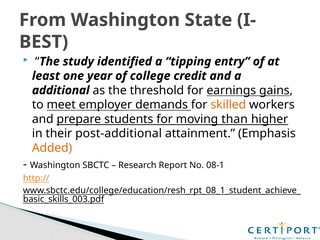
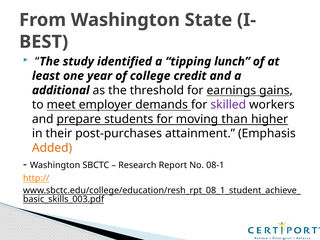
entry: entry -> lunch
skilled colour: orange -> purple
post-additional: post-additional -> post-purchases
